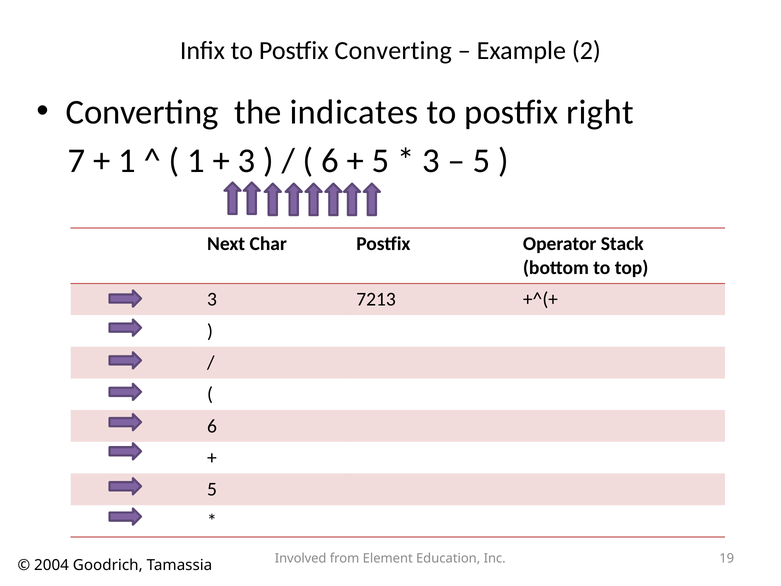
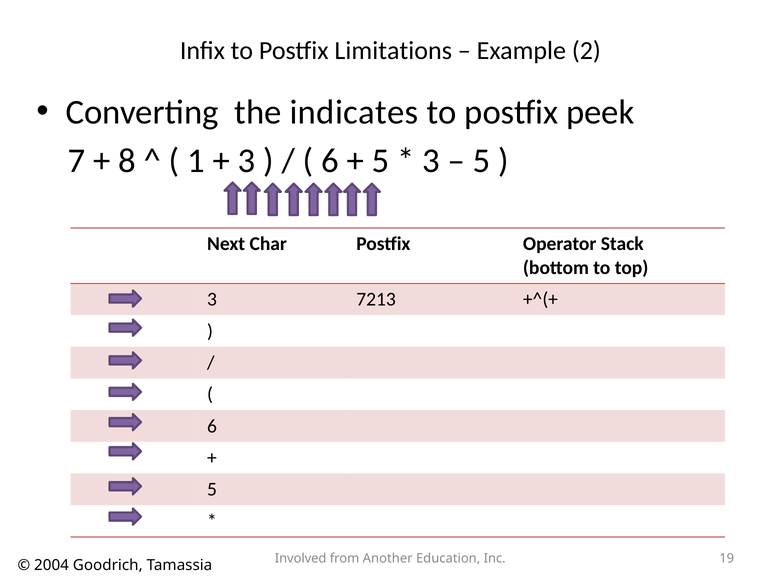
Postfix Converting: Converting -> Limitations
right: right -> peek
1 at (127, 161): 1 -> 8
Element: Element -> Another
